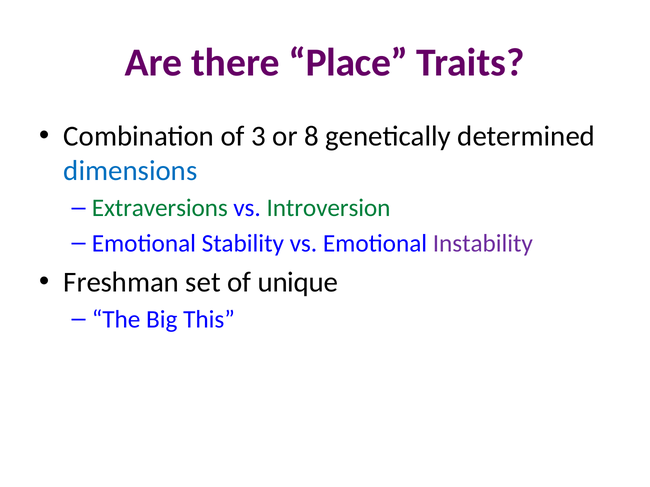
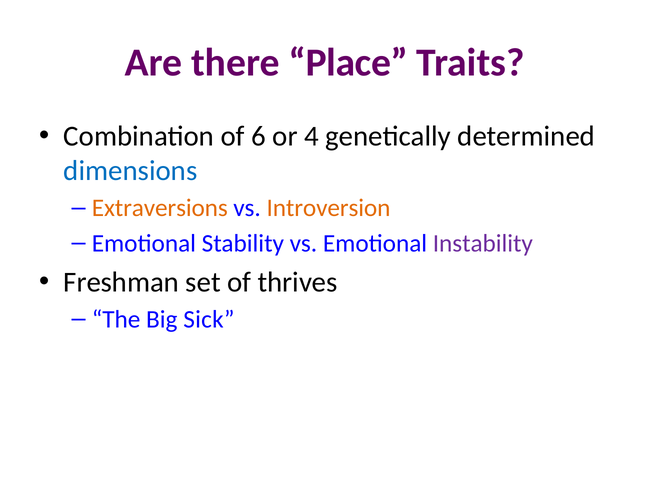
3: 3 -> 6
8: 8 -> 4
Extraversions colour: green -> orange
Introversion colour: green -> orange
unique: unique -> thrives
This: This -> Sick
